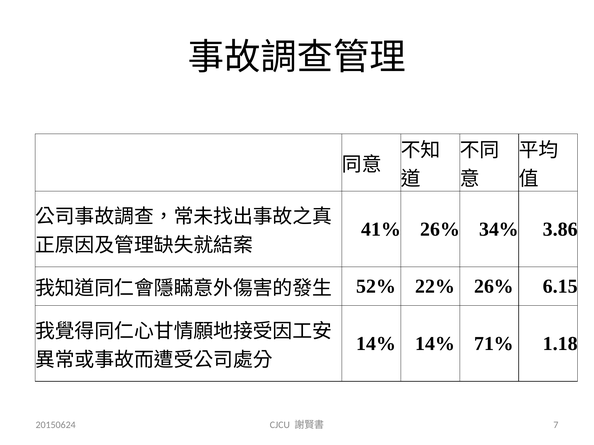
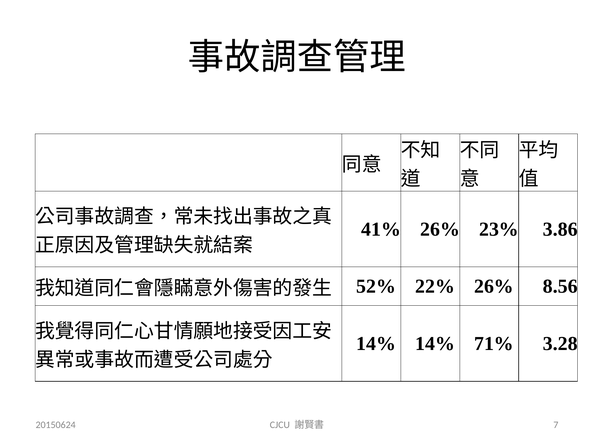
34%: 34% -> 23%
6.15: 6.15 -> 8.56
1.18: 1.18 -> 3.28
